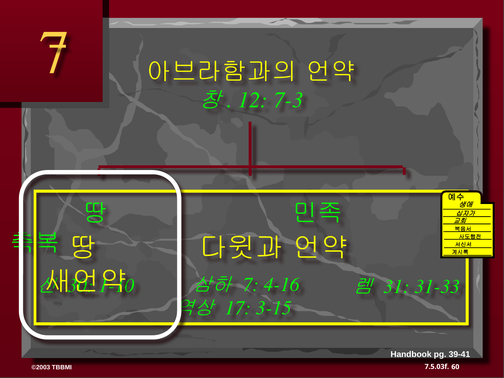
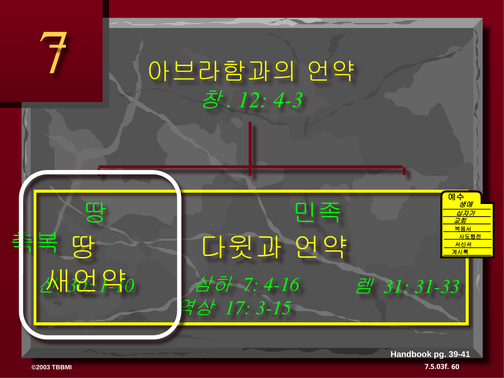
7-3: 7-3 -> 4-3
